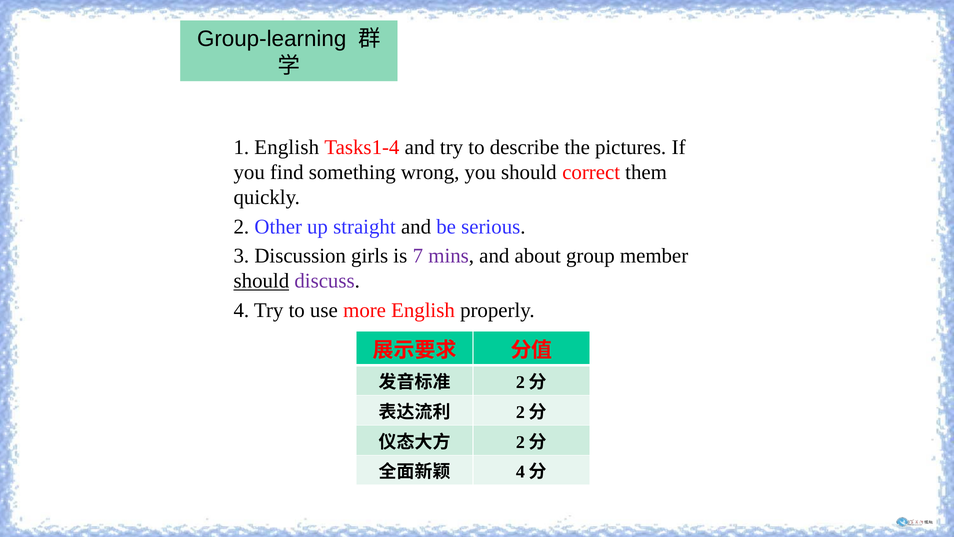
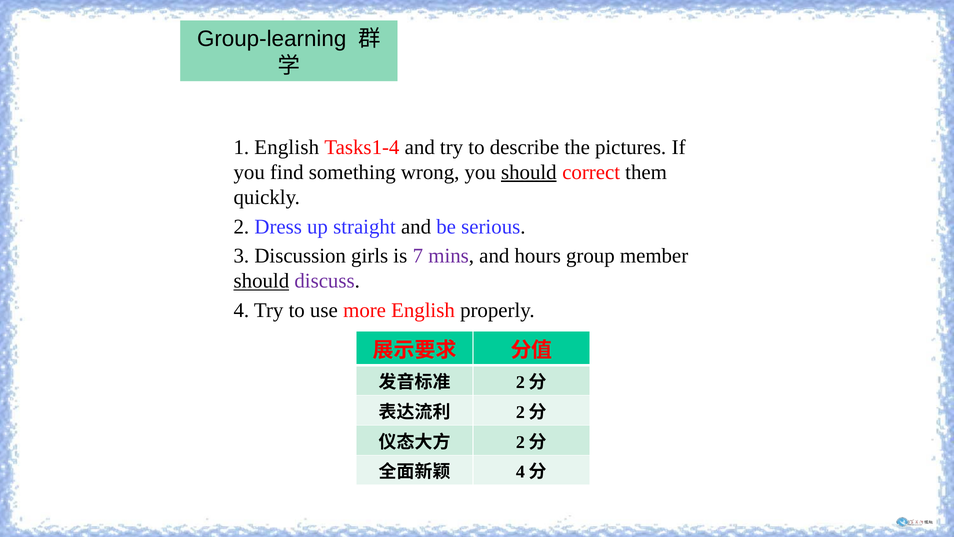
should at (529, 172) underline: none -> present
Other: Other -> Dress
about: about -> hours
